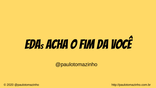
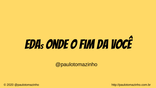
acha: acha -> onde
